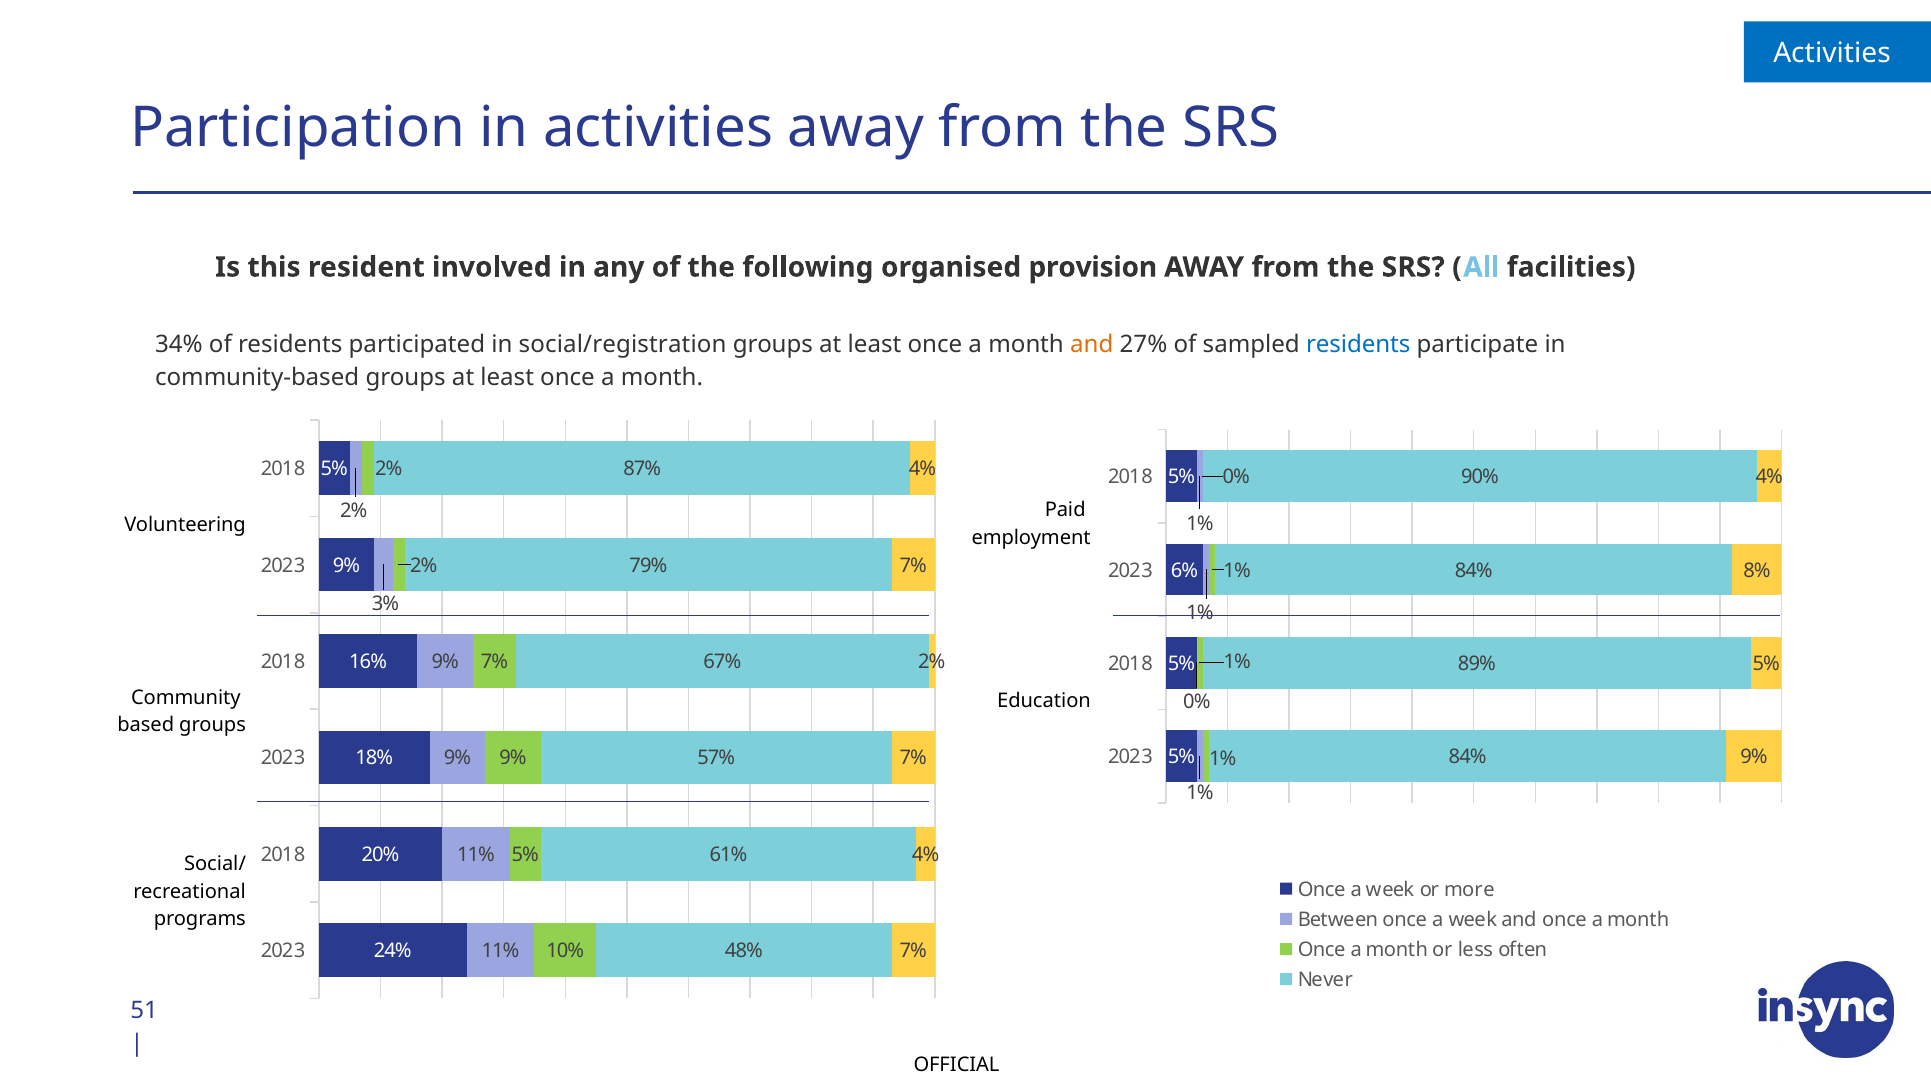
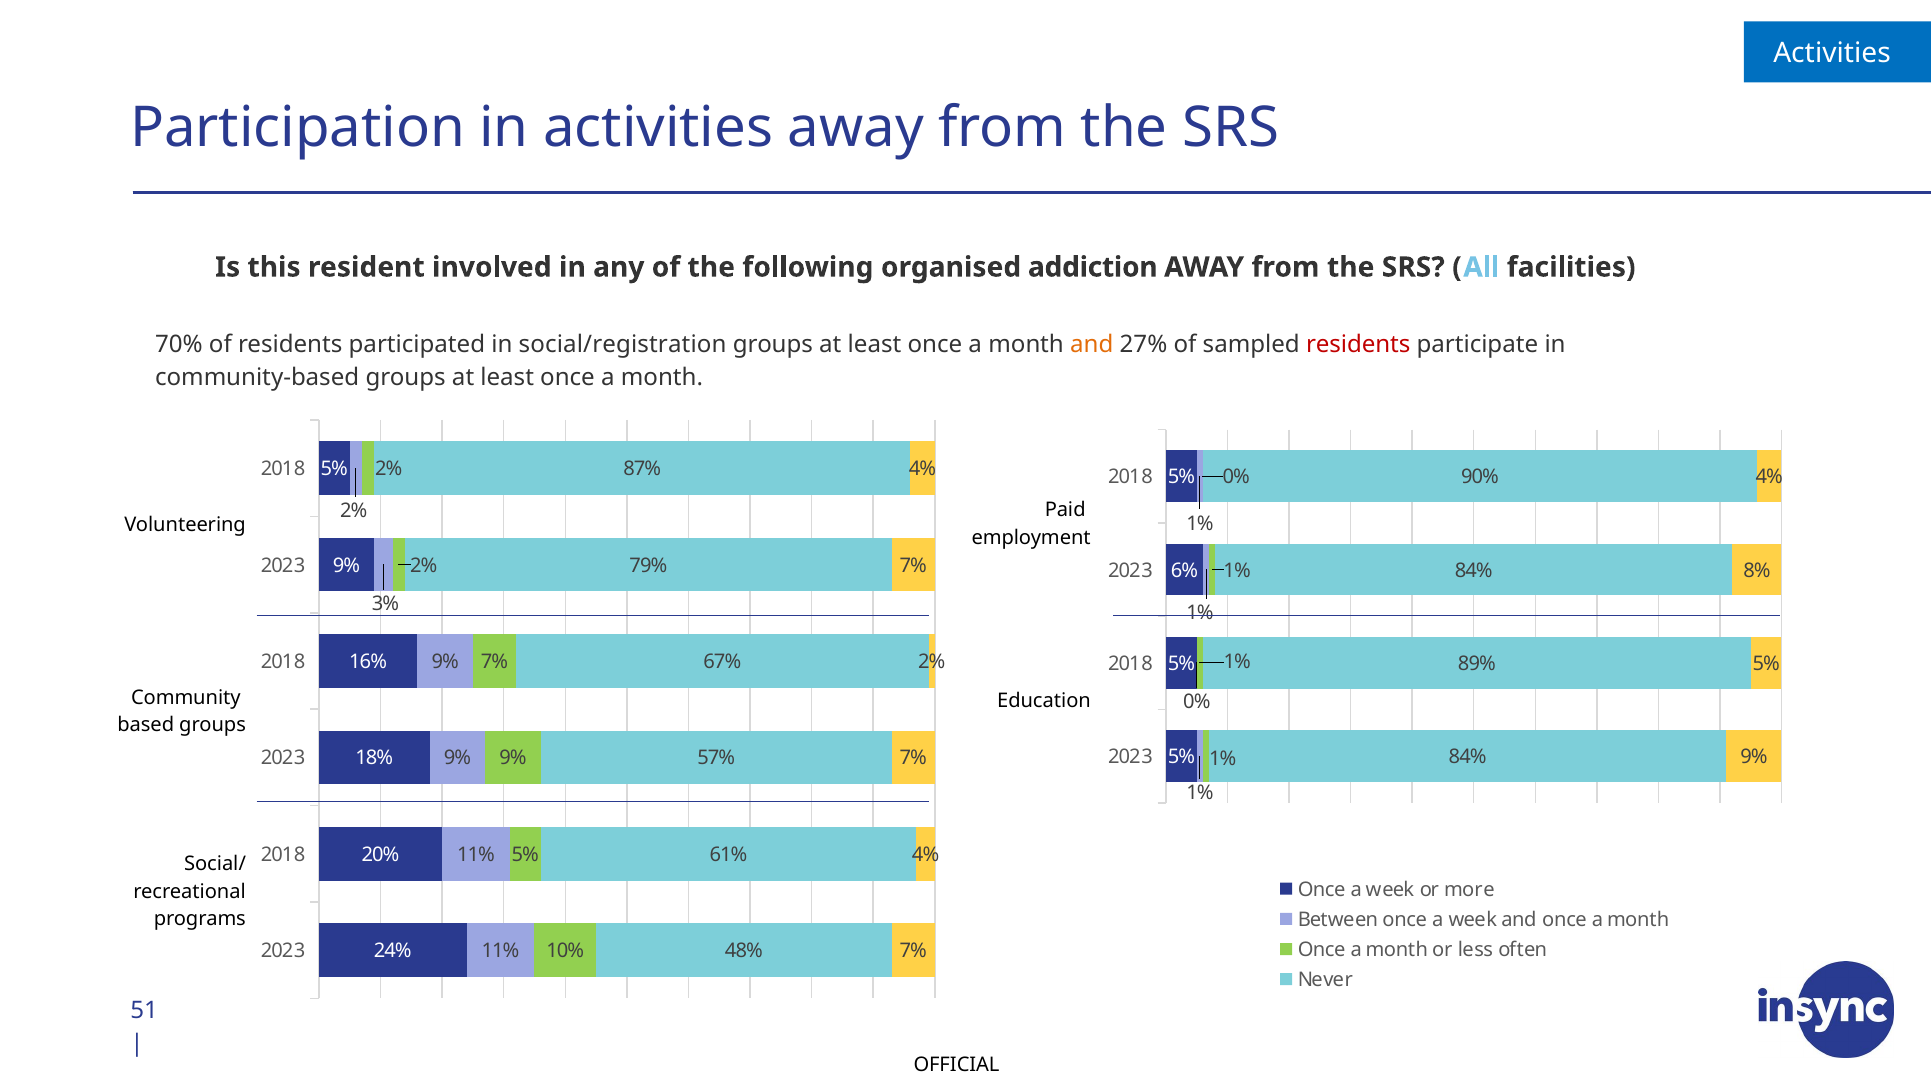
provision: provision -> addiction
34%: 34% -> 70%
residents at (1358, 345) colour: blue -> red
